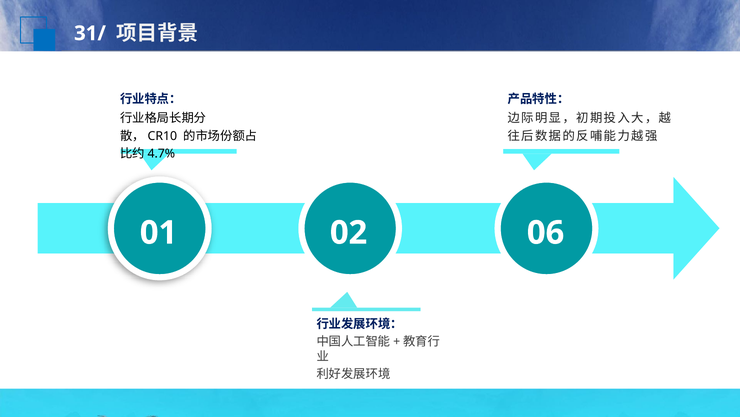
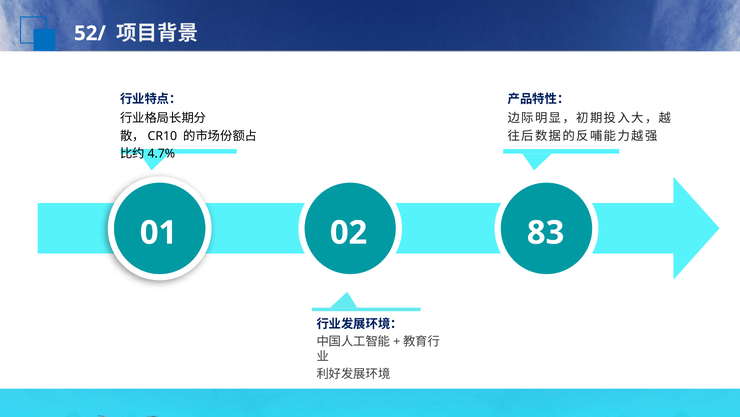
31/: 31/ -> 52/
06: 06 -> 83
